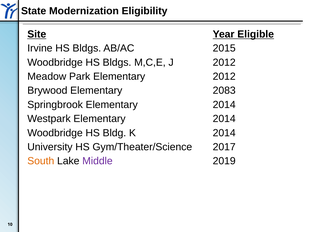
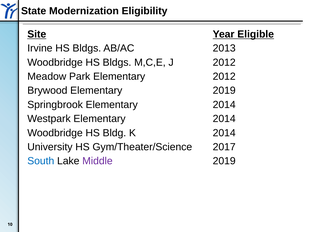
2015: 2015 -> 2013
Elementary 2083: 2083 -> 2019
South colour: orange -> blue
